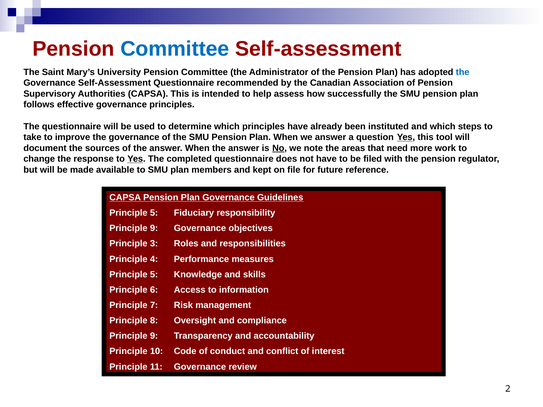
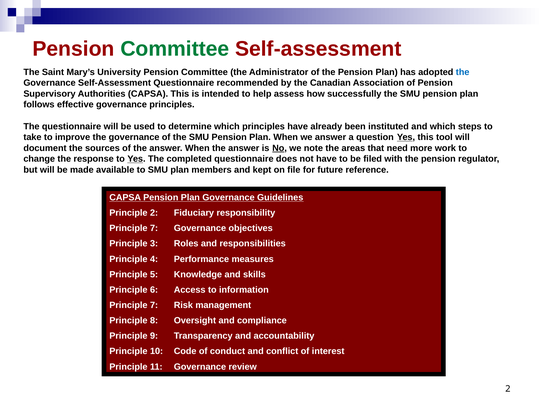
Committee at (175, 49) colour: blue -> green
5 at (154, 213): 5 -> 2
9 at (154, 228): 9 -> 7
